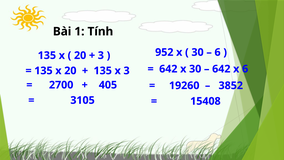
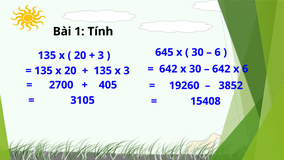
952: 952 -> 645
